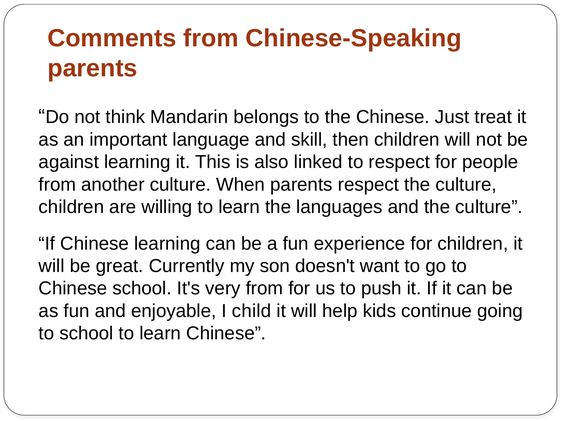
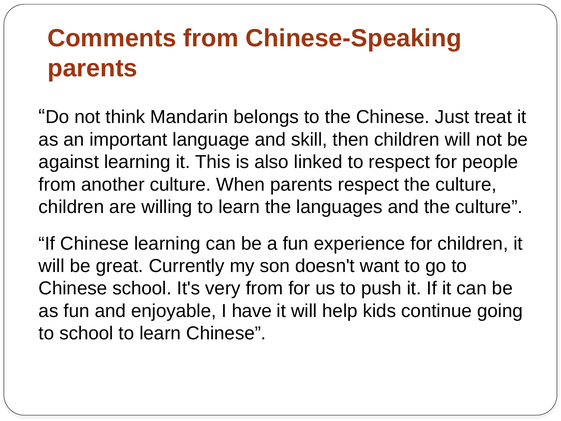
child: child -> have
